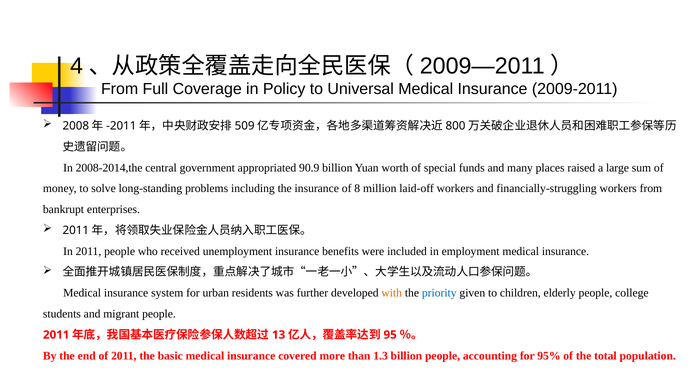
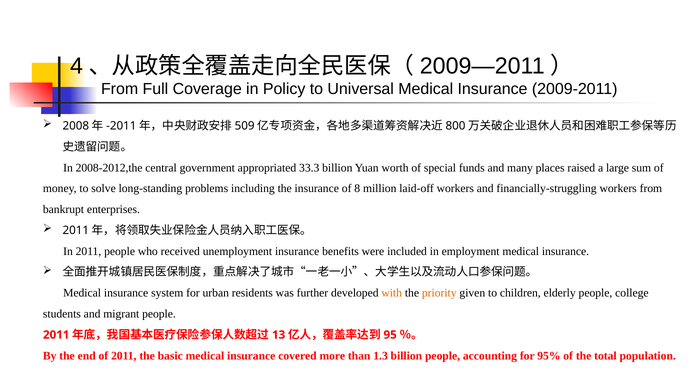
2008-2014,the: 2008-2014,the -> 2008-2012,the
90.9: 90.9 -> 33.3
priority colour: blue -> orange
